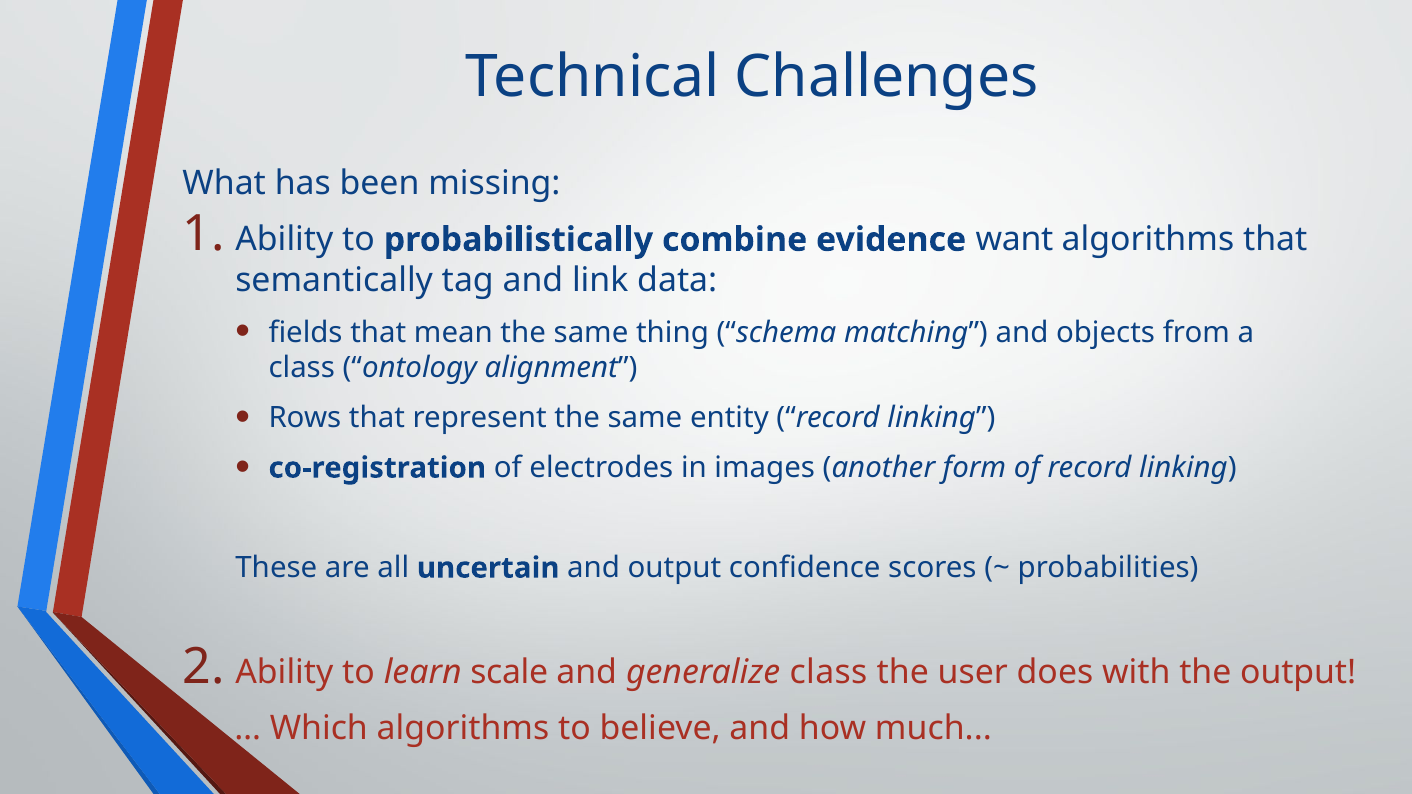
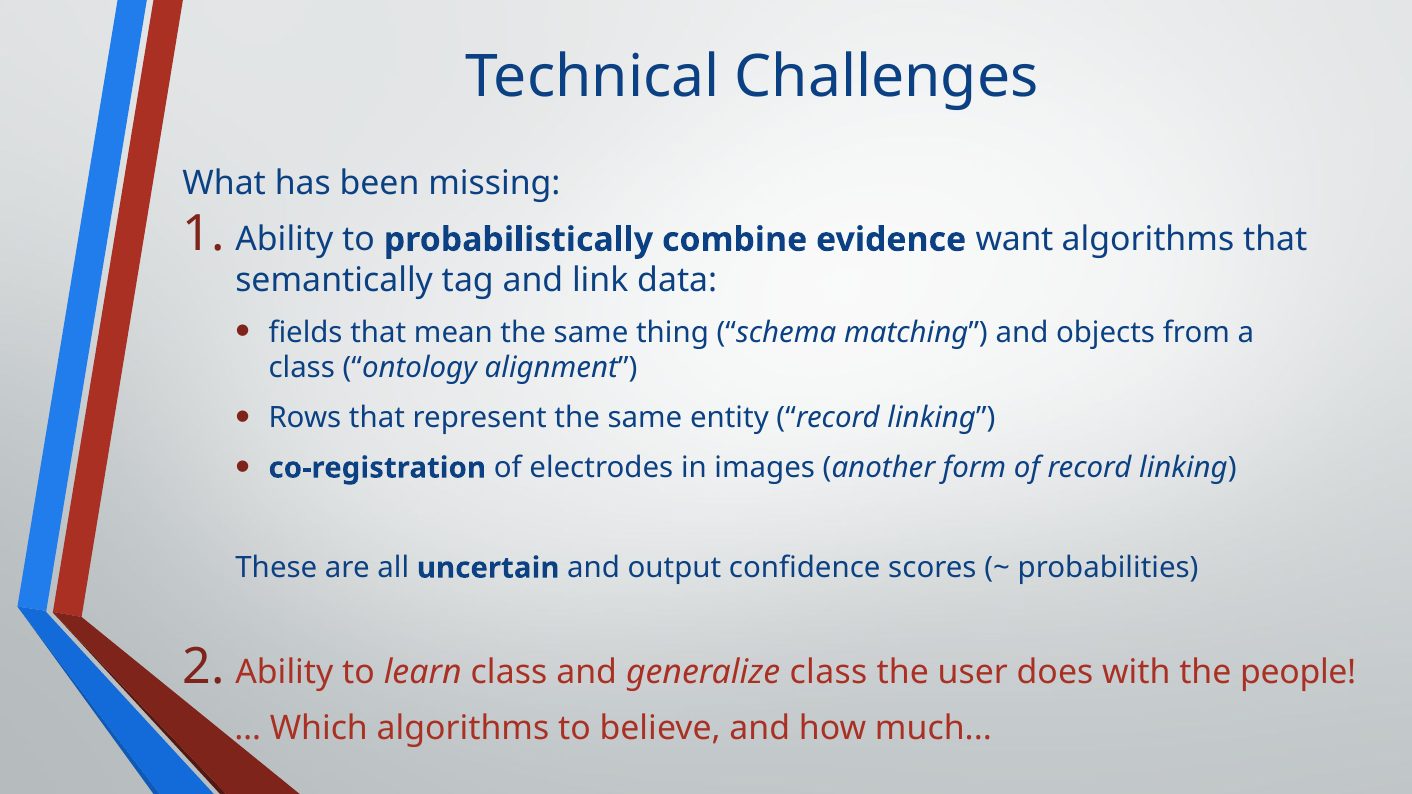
learn scale: scale -> class
the output: output -> people
